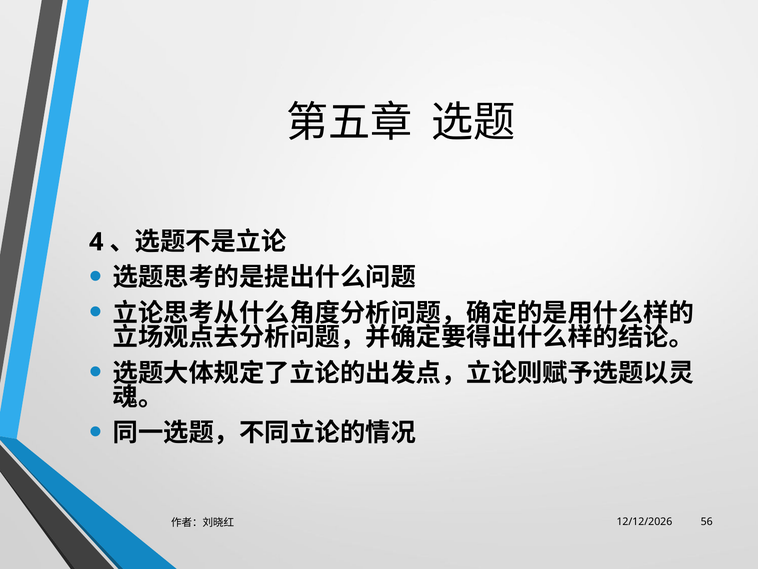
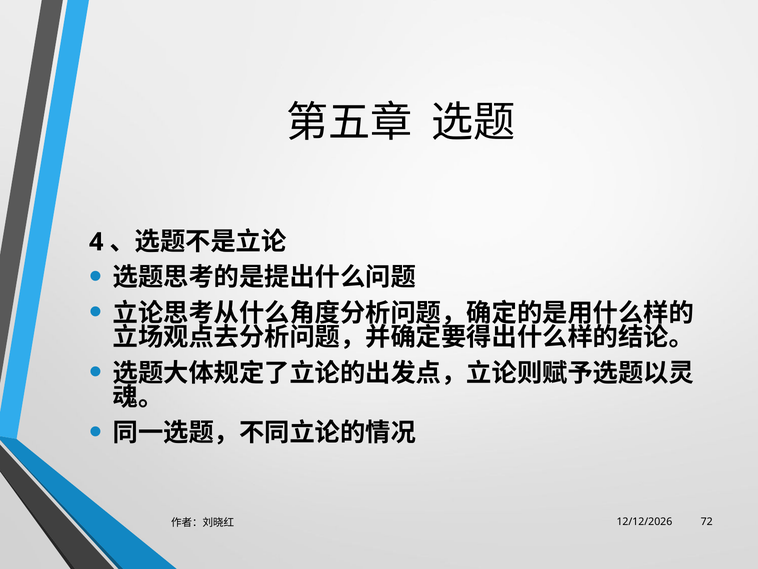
56: 56 -> 72
